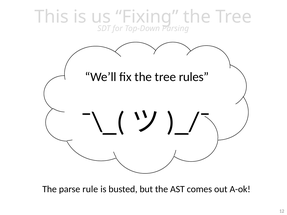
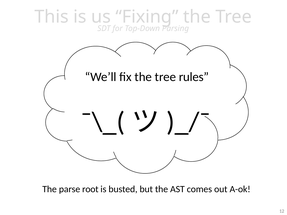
rule: rule -> root
